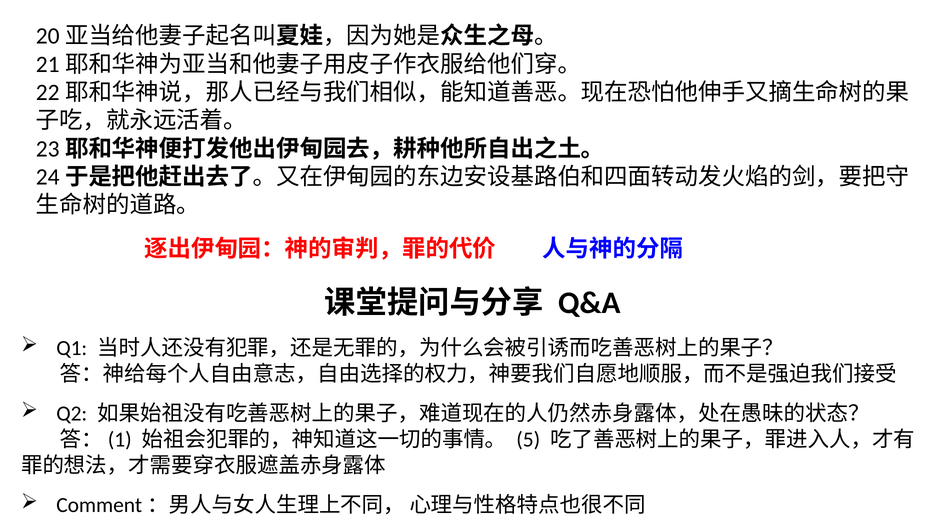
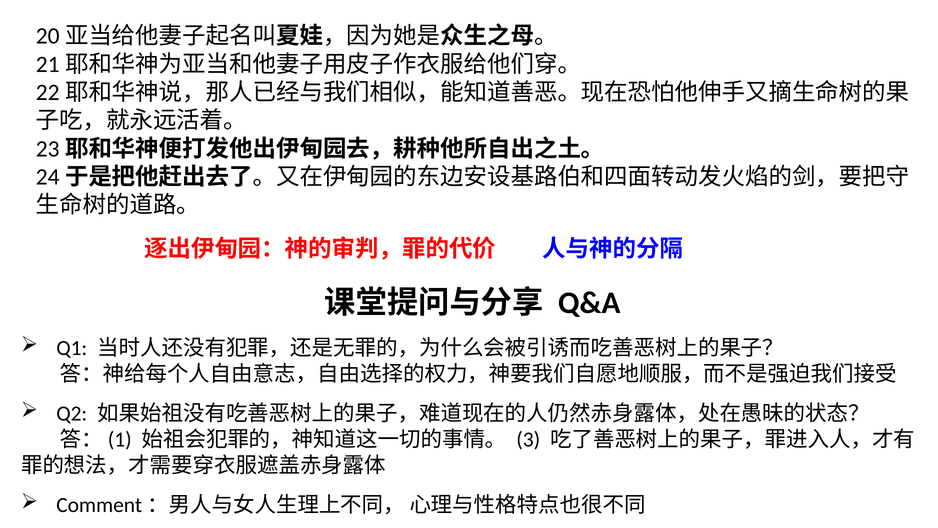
5: 5 -> 3
